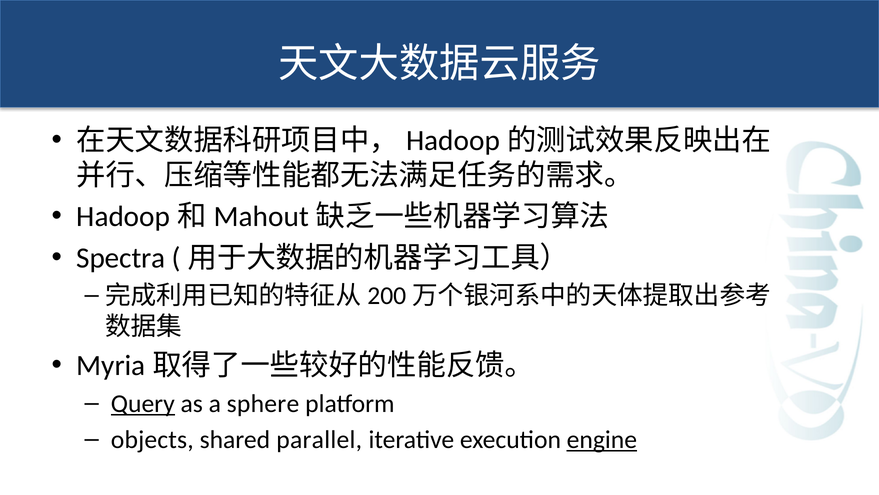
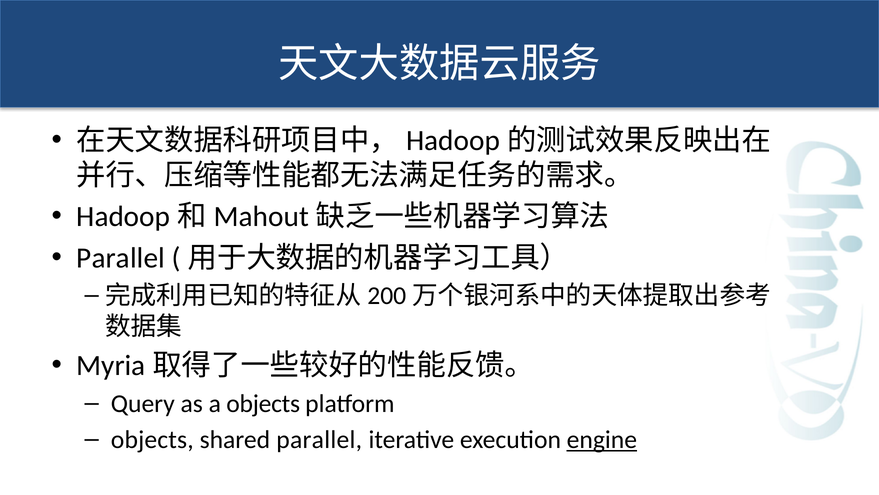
Spectra at (121, 258): Spectra -> Parallel
Query underline: present -> none
a sphere: sphere -> objects
